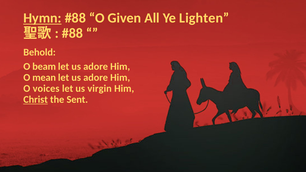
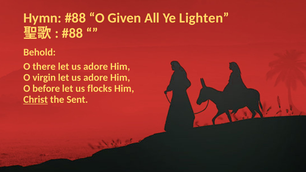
Hymn underline: present -> none
beam: beam -> there
mean: mean -> virgin
voices: voices -> before
virgin: virgin -> flocks
